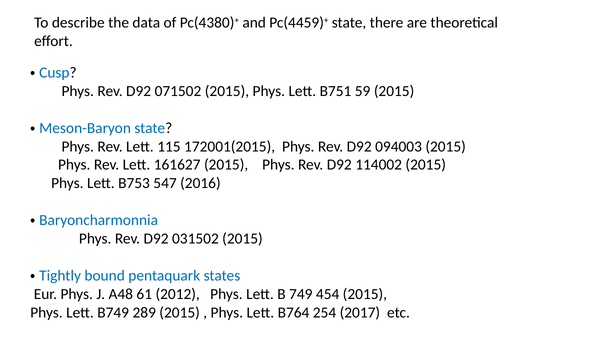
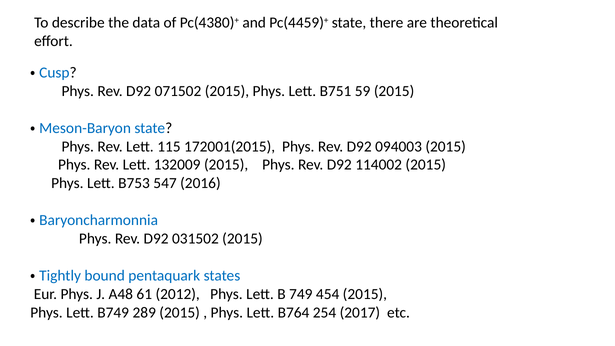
161627: 161627 -> 132009
